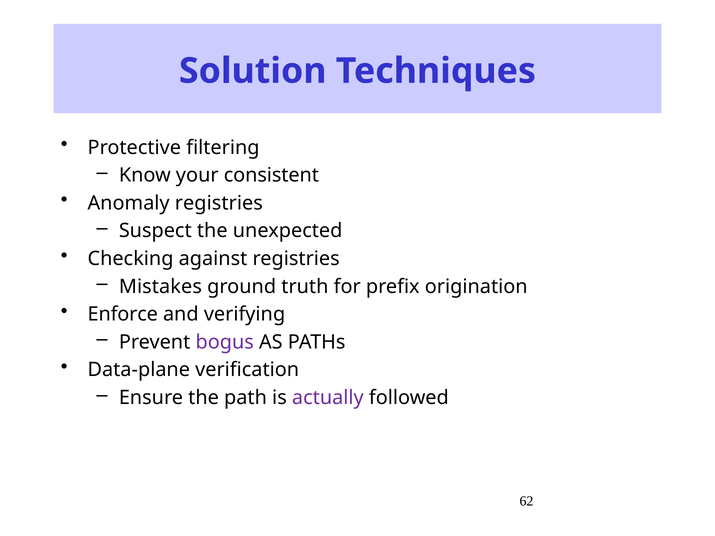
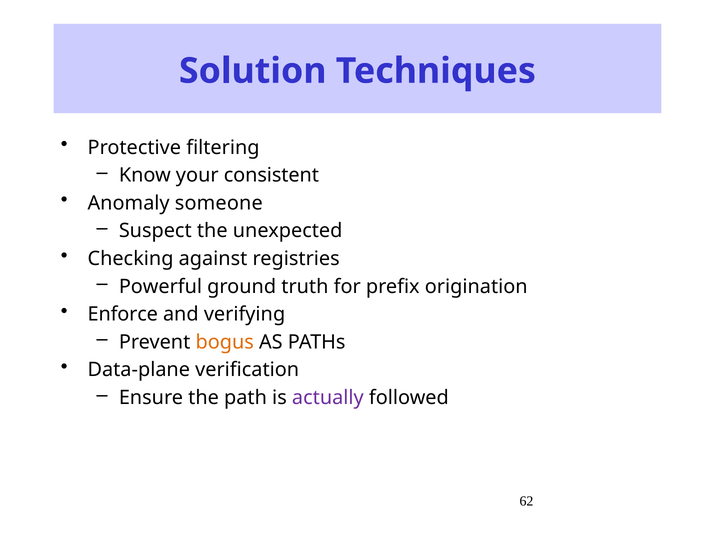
Anomaly registries: registries -> someone
Mistakes: Mistakes -> Powerful
bogus colour: purple -> orange
